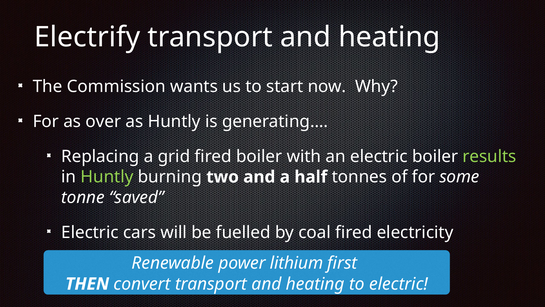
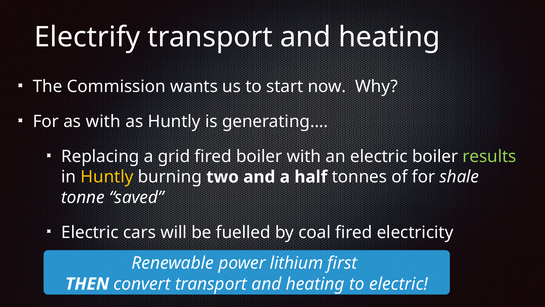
as over: over -> with
Huntly at (107, 177) colour: light green -> yellow
some: some -> shale
